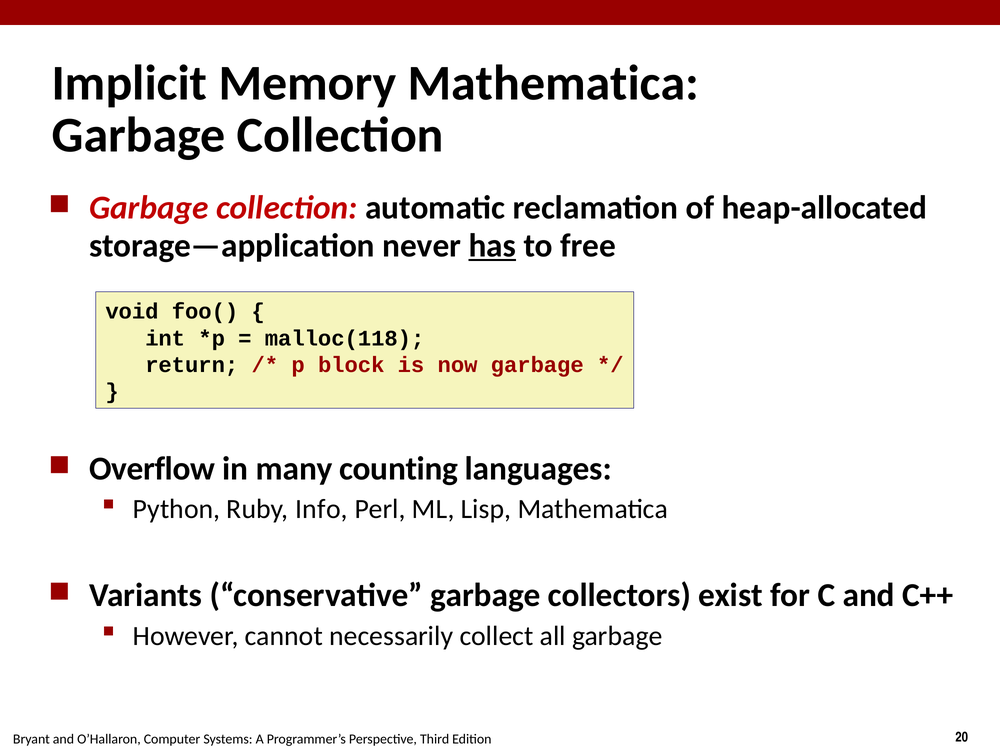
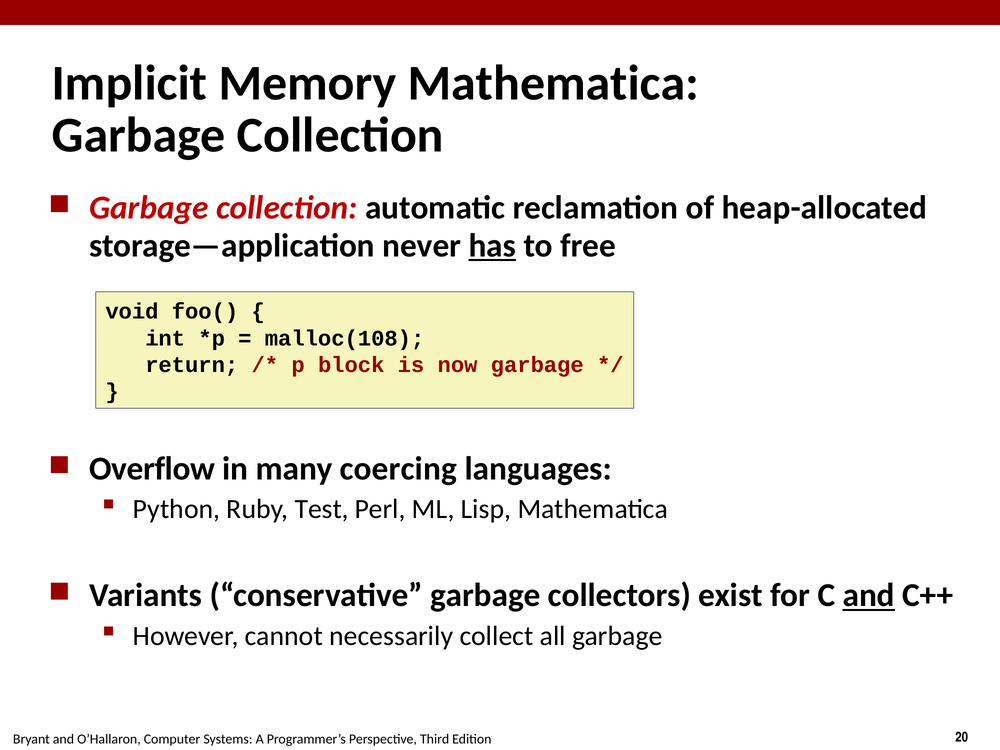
malloc(118: malloc(118 -> malloc(108
counting: counting -> coercing
Info: Info -> Test
and at (869, 595) underline: none -> present
